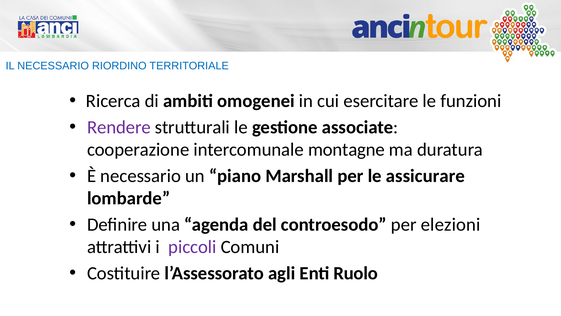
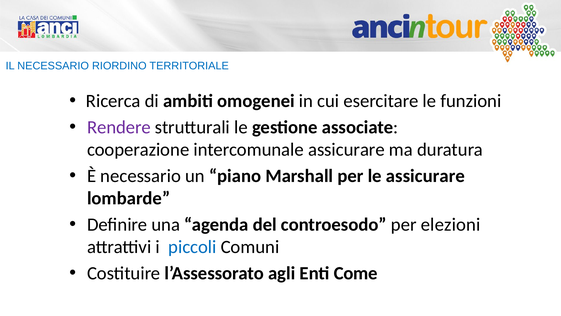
intercomunale montagne: montagne -> assicurare
piccoli colour: purple -> blue
Ruolo: Ruolo -> Come
